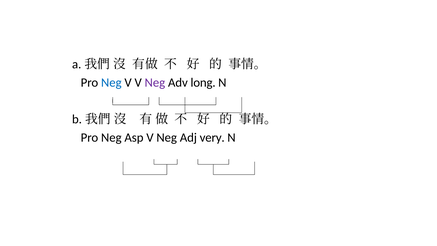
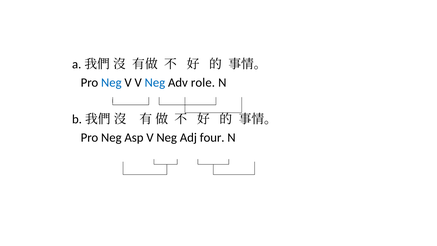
Neg at (155, 83) colour: purple -> blue
long: long -> role
very: very -> four
